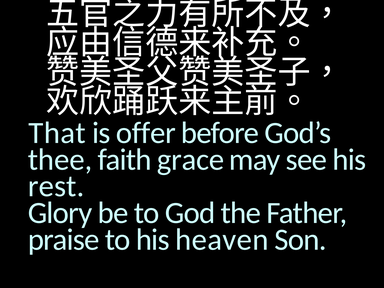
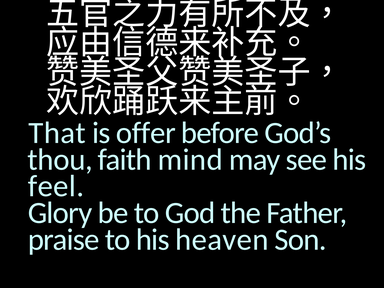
thee: thee -> thou
grace: grace -> mind
rest: rest -> feel
